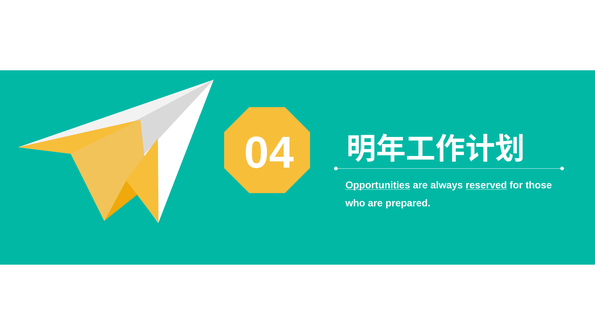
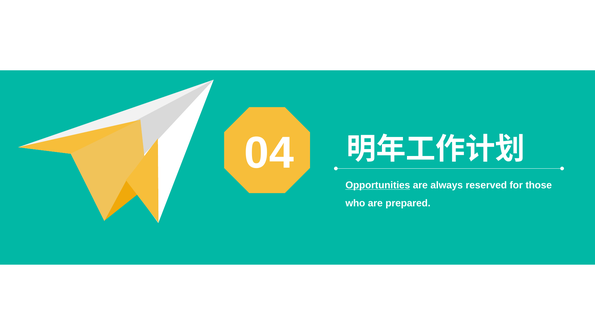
reserved underline: present -> none
